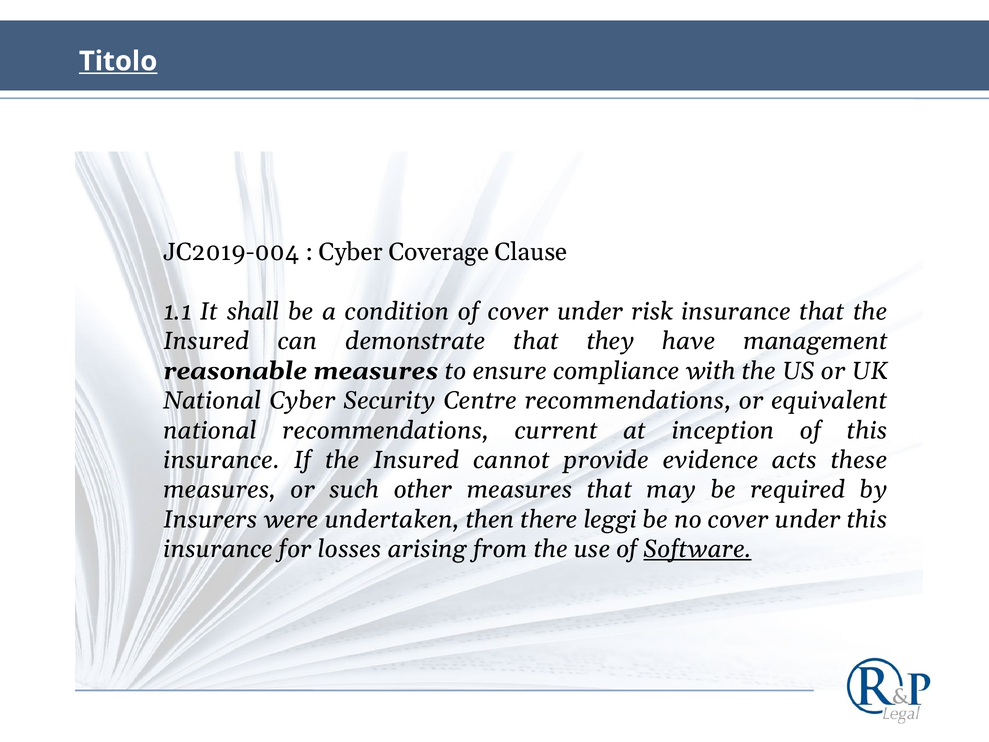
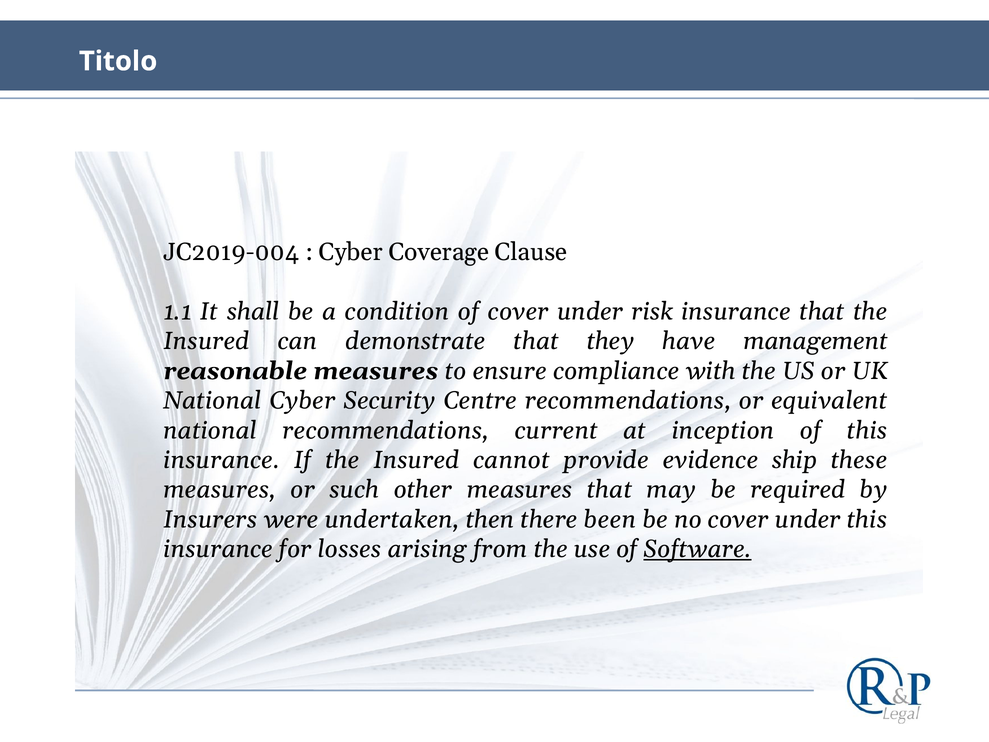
Titolo underline: present -> none
acts: acts -> ship
leggi: leggi -> been
